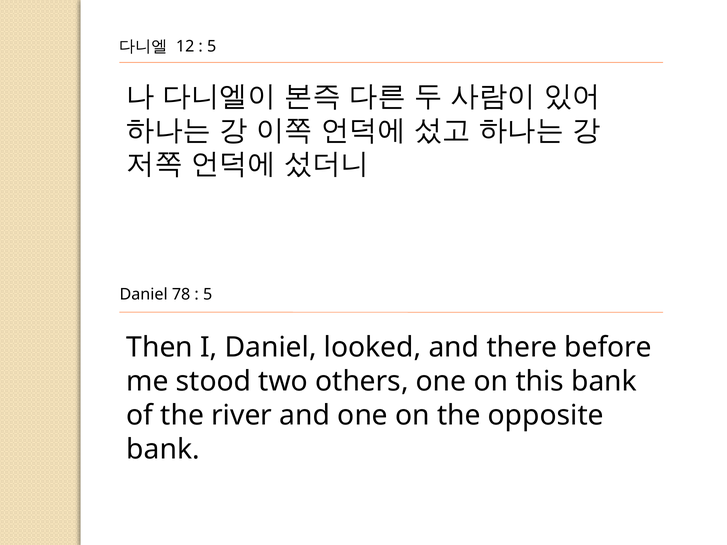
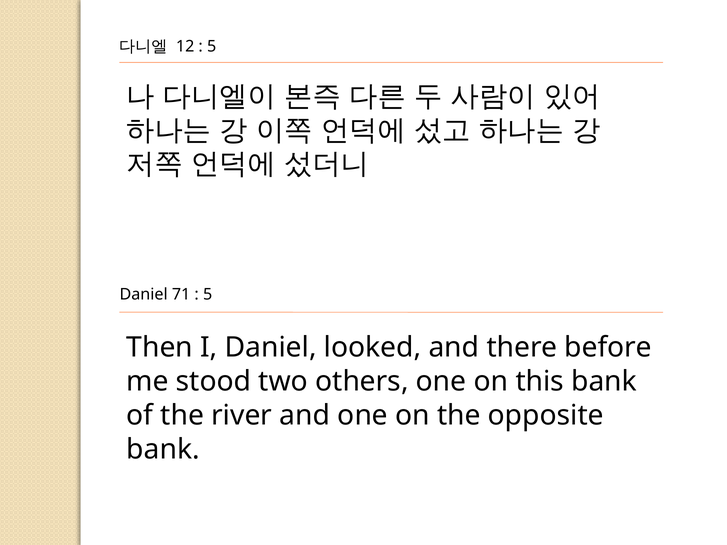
78: 78 -> 71
